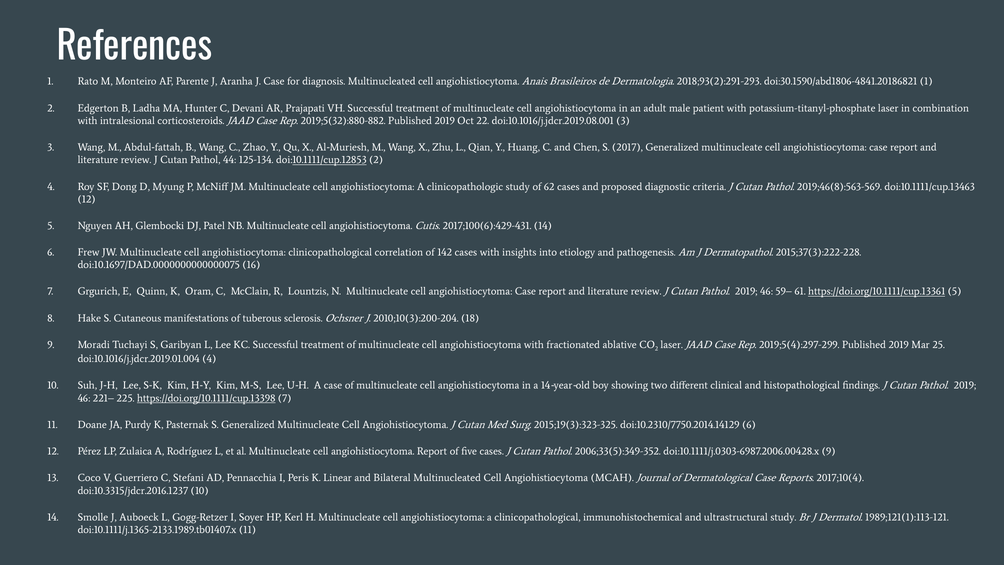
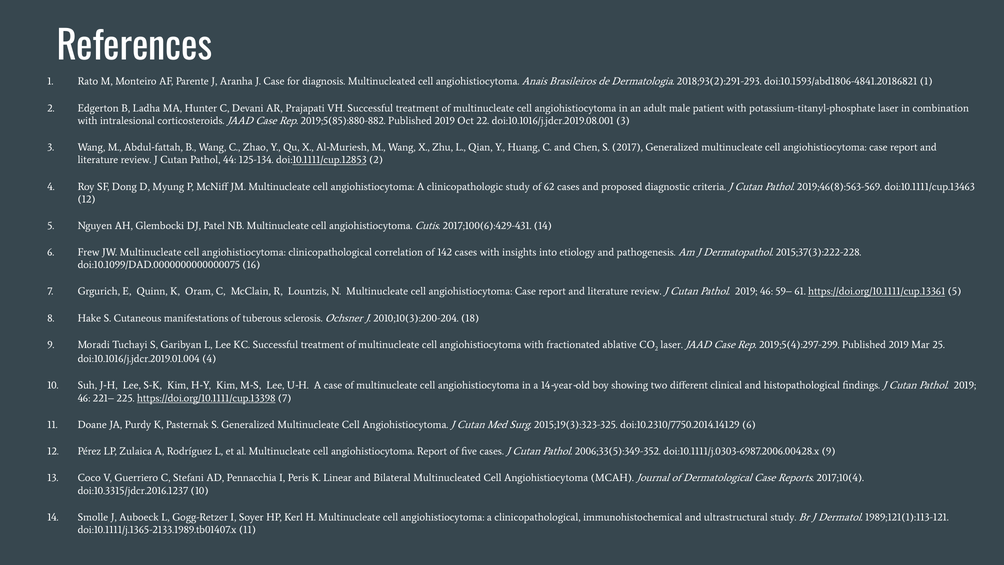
doi:30.1590/abd1806-4841.20186821: doi:30.1590/abd1806-4841.20186821 -> doi:10.1593/abd1806-4841.20186821
2019;5(32):880-882: 2019;5(32):880-882 -> 2019;5(85):880-882
doi:10.1697/DAD.0000000000000075: doi:10.1697/DAD.0000000000000075 -> doi:10.1099/DAD.0000000000000075
